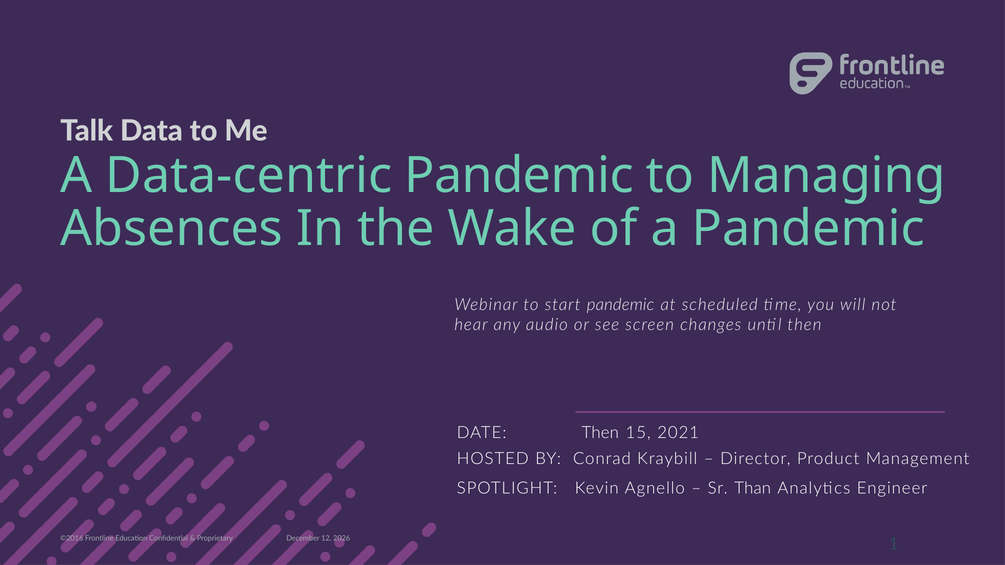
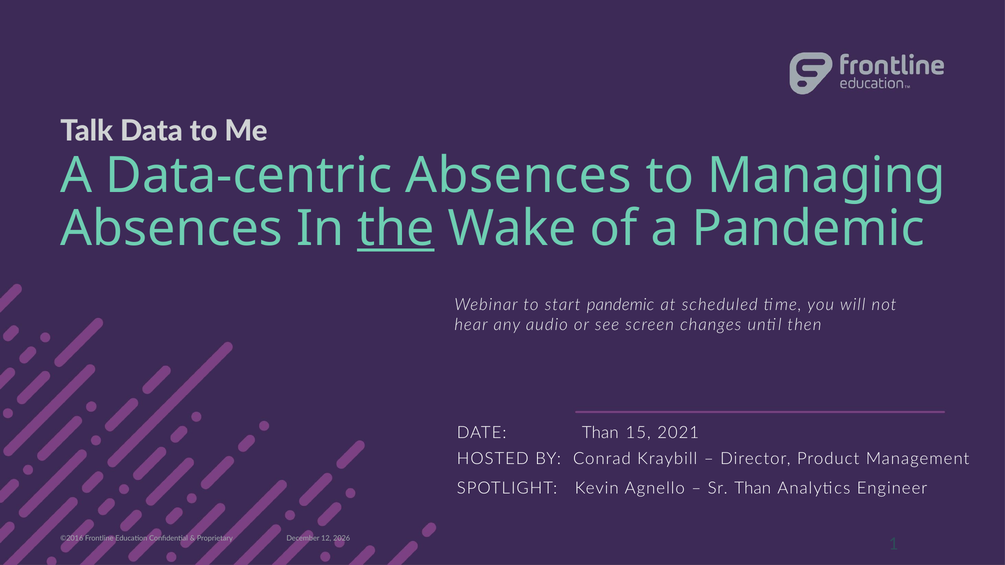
Data-centric Pandemic: Pandemic -> Absences
the underline: none -> present
DATE Then: Then -> Than
